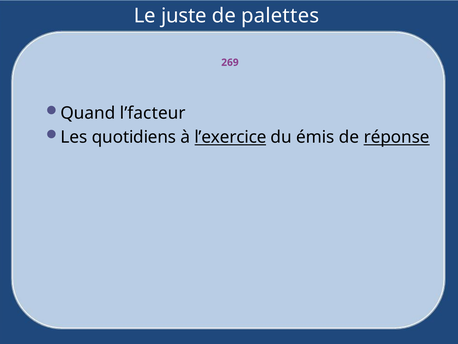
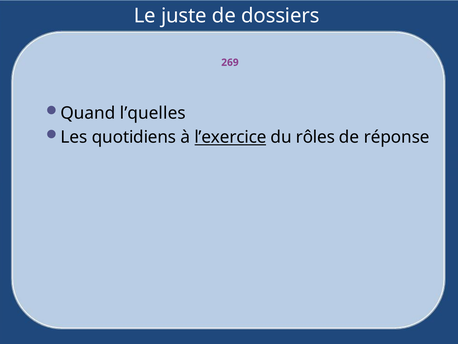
palettes: palettes -> dossiers
l’facteur: l’facteur -> l’quelles
émis: émis -> rôles
réponse underline: present -> none
